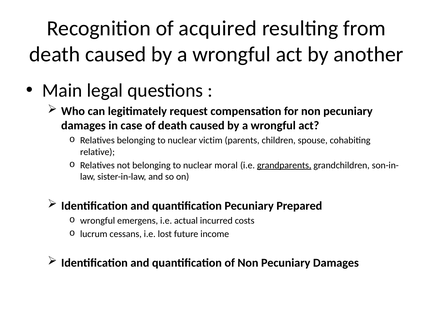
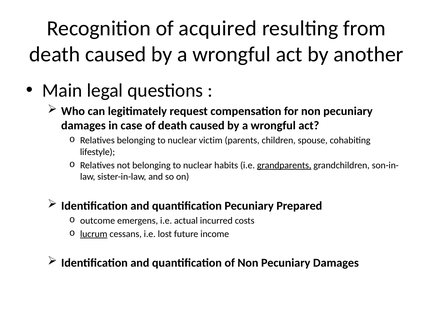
relative: relative -> lifestyle
moral: moral -> habits
wrongful at (98, 221): wrongful -> outcome
lucrum underline: none -> present
